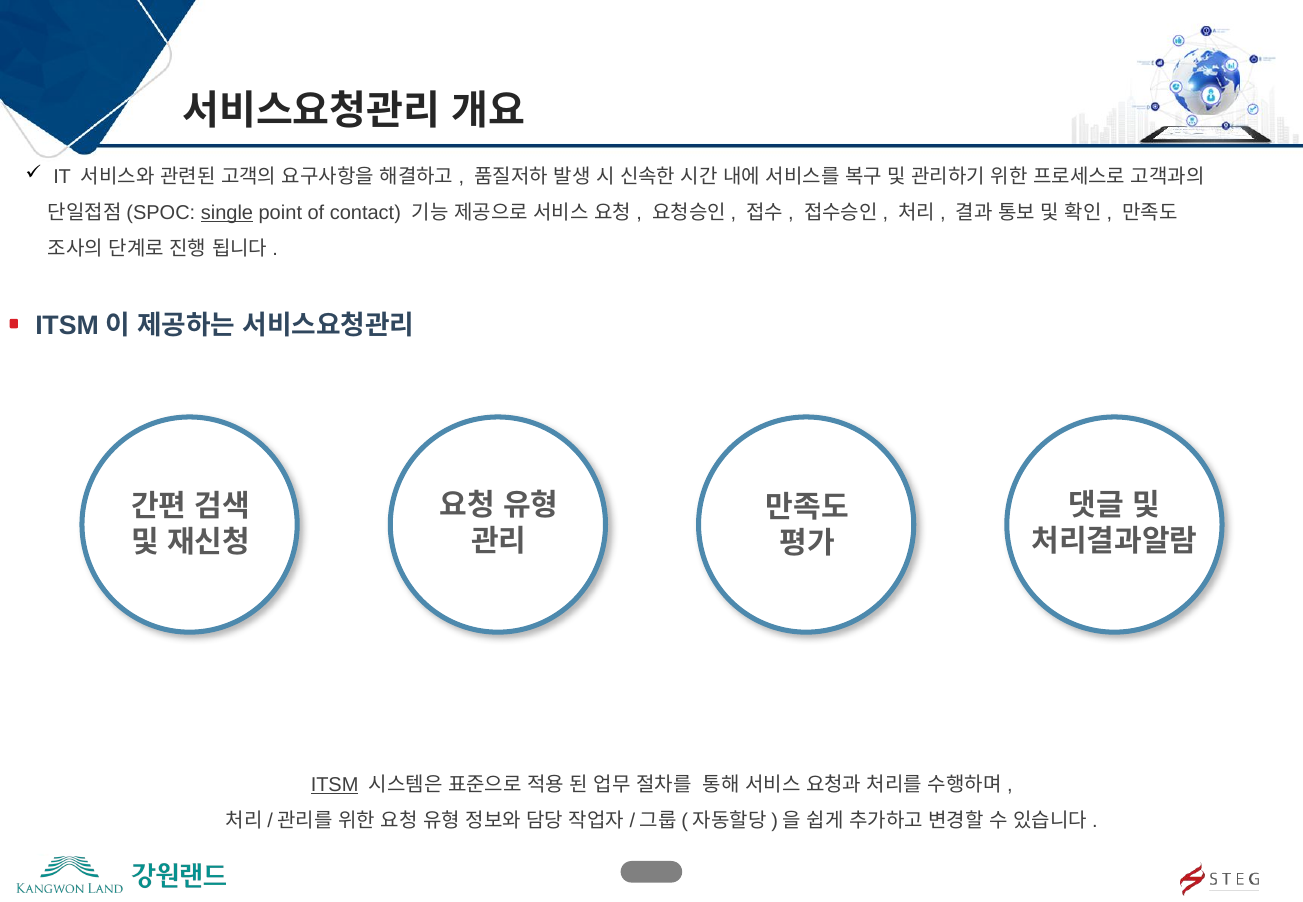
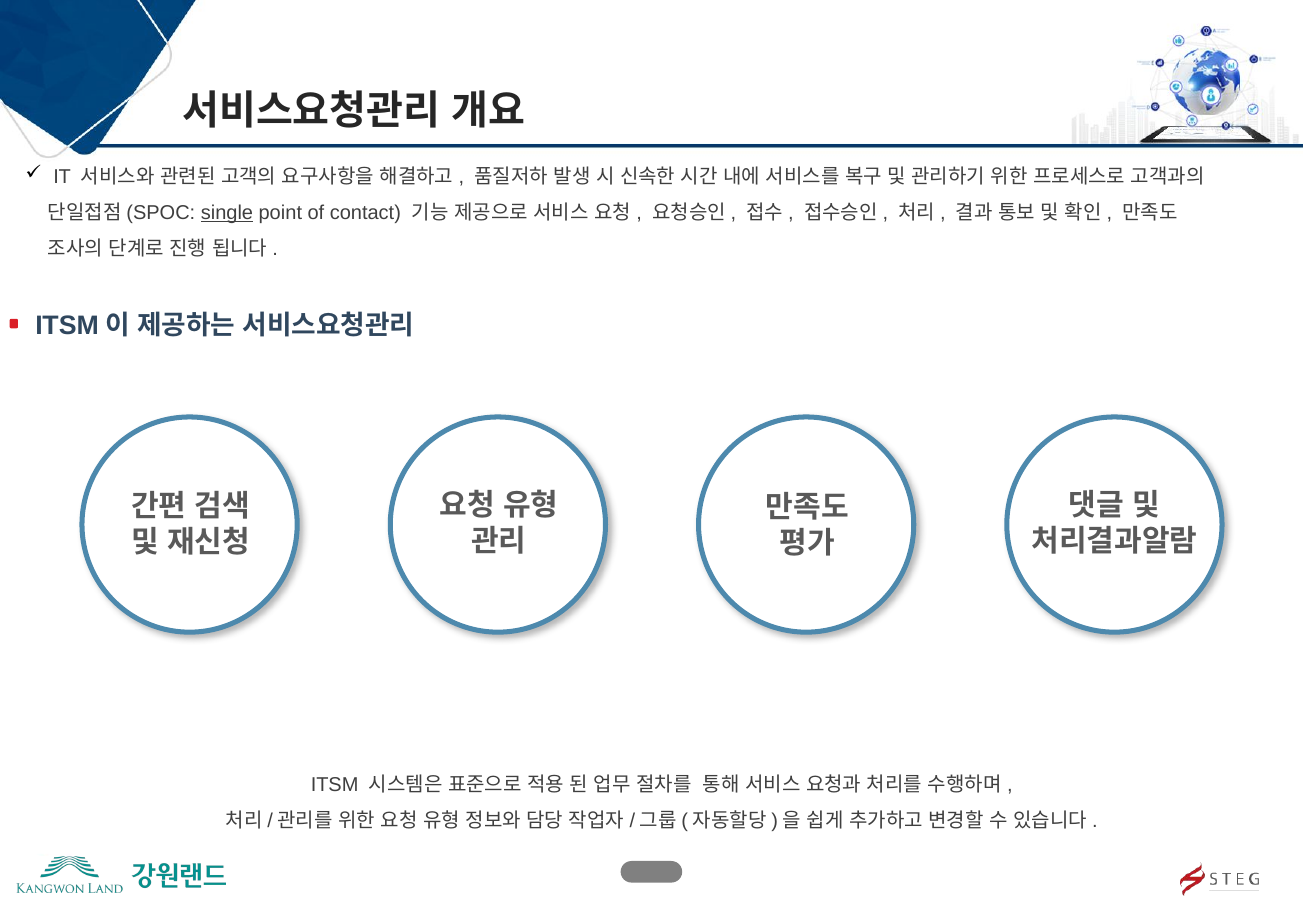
ITSM underline: present -> none
